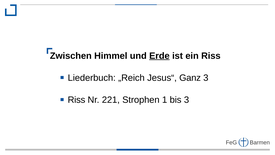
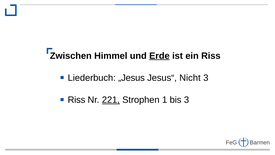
„Reich: „Reich -> „Jesus
Ganz: Ganz -> Nicht
221 underline: none -> present
